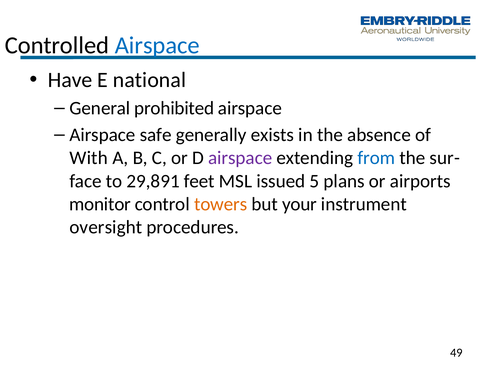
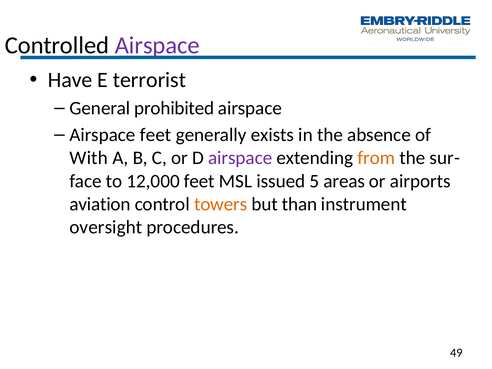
Airspace at (157, 45) colour: blue -> purple
national: national -> terrorist
Airspace safe: safe -> feet
from colour: blue -> orange
29,891: 29,891 -> 12,000
plans: plans -> areas
monitor: monitor -> aviation
your: your -> than
